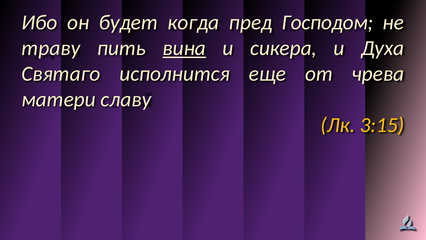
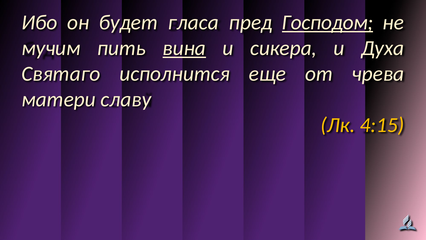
когда: когда -> гласа
Господом underline: none -> present
траву: траву -> мучим
3:15: 3:15 -> 4:15
